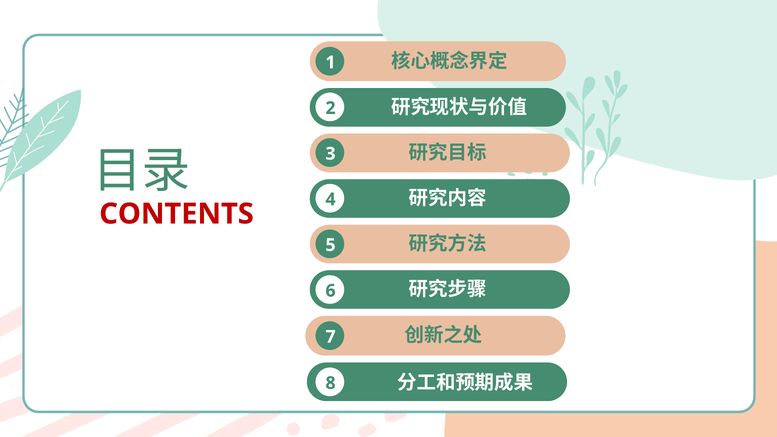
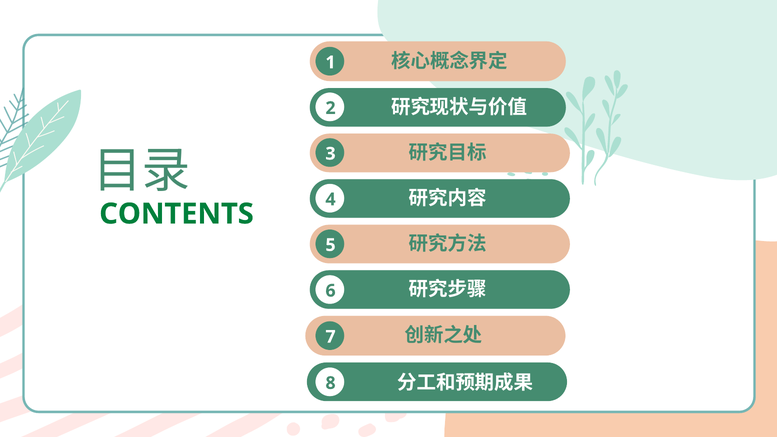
CONTENTS colour: red -> green
